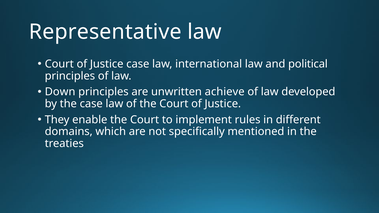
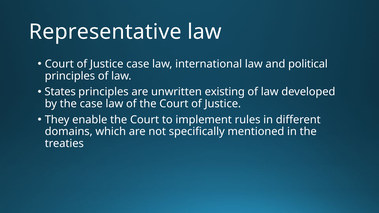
Down: Down -> States
achieve: achieve -> existing
